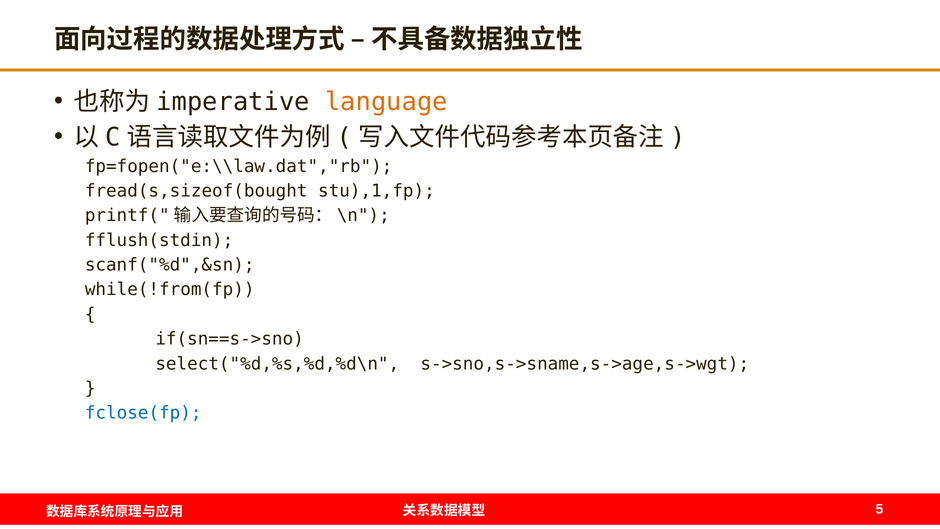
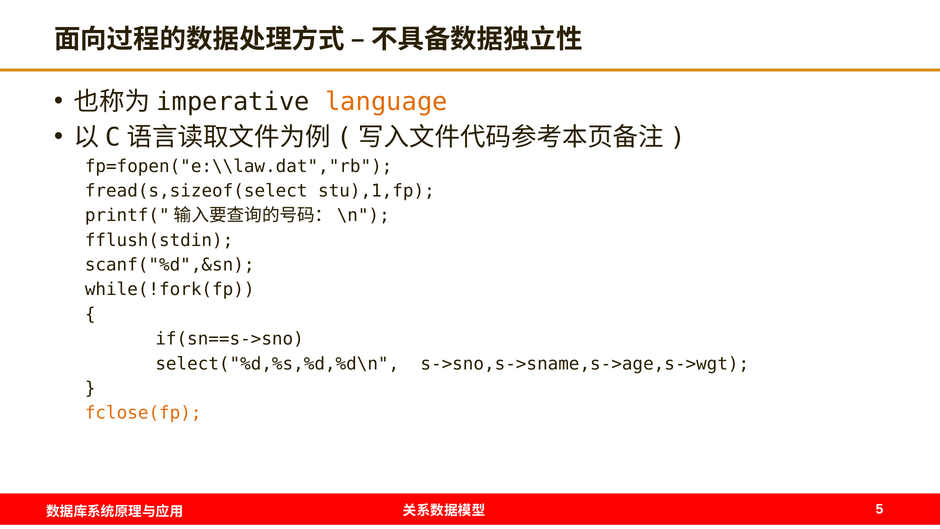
fread(s,sizeof(bought: fread(s,sizeof(bought -> fread(s,sizeof(select
while(!from(fp: while(!from(fp -> while(!fork(fp
fclose(fp colour: blue -> orange
